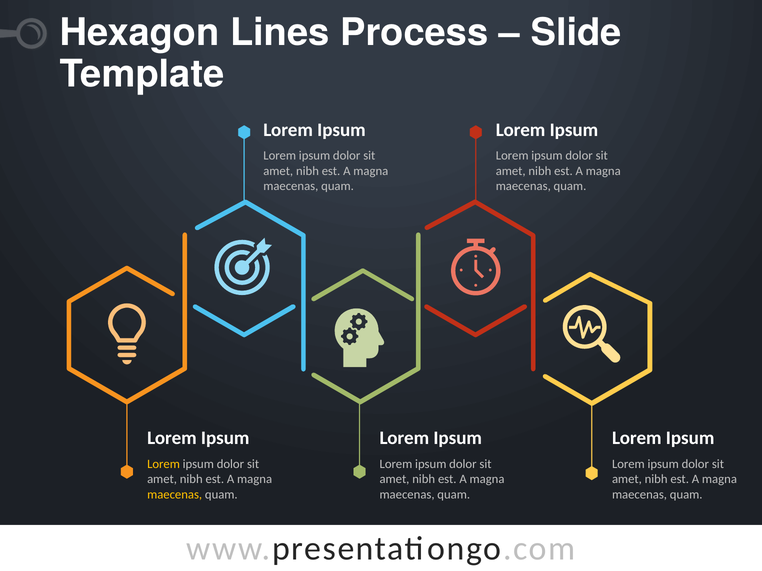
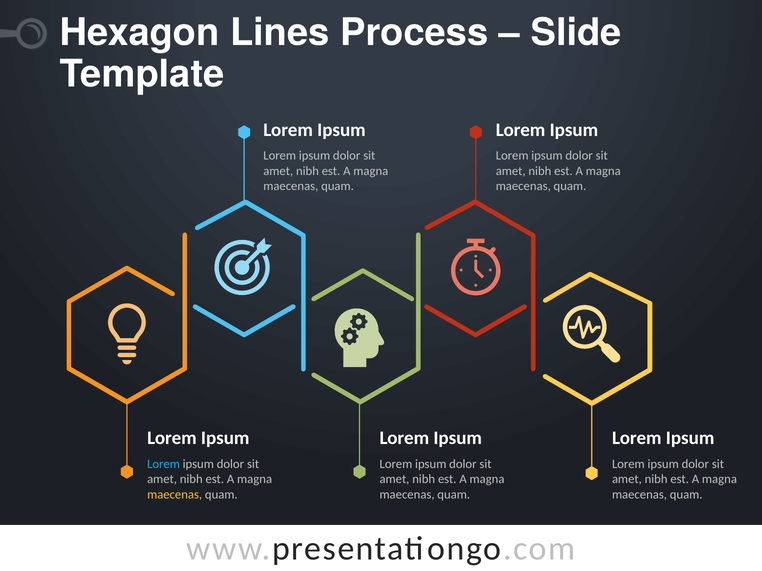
Lorem at (164, 464) colour: yellow -> light blue
